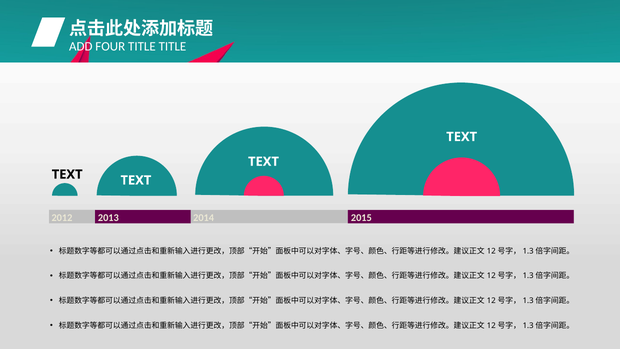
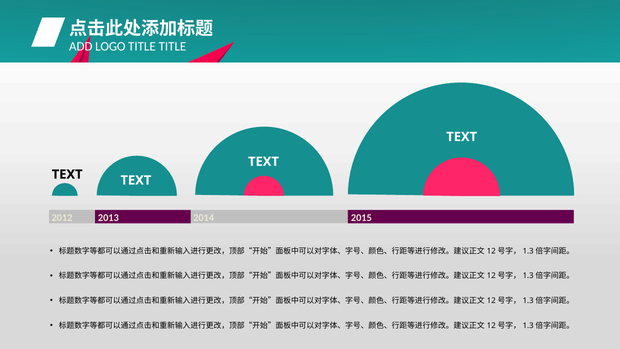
FOUR: FOUR -> LOGO
